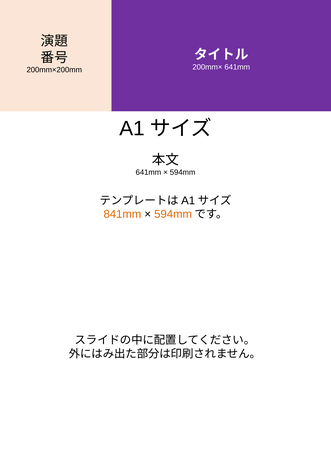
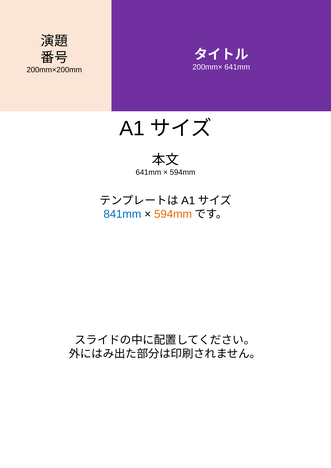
841mm colour: orange -> blue
